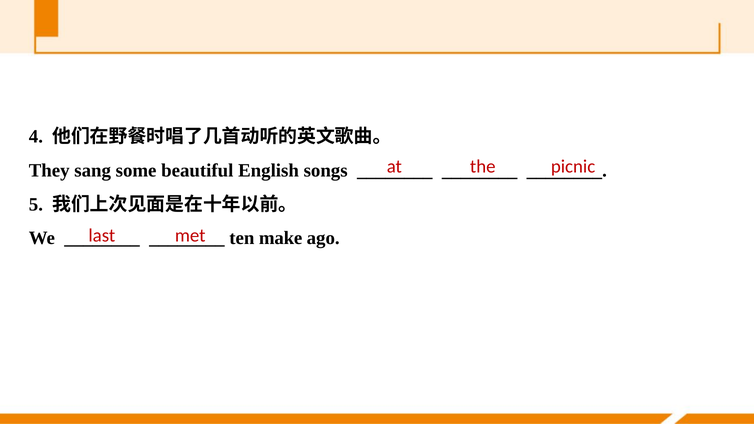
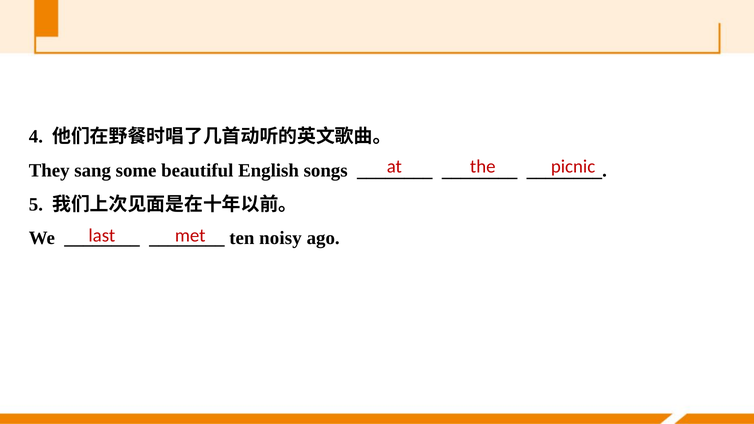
make: make -> noisy
